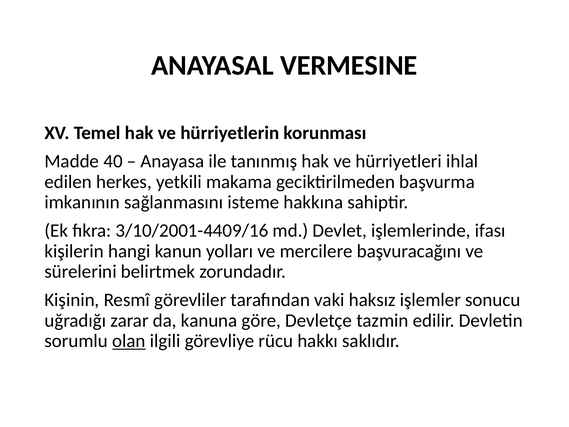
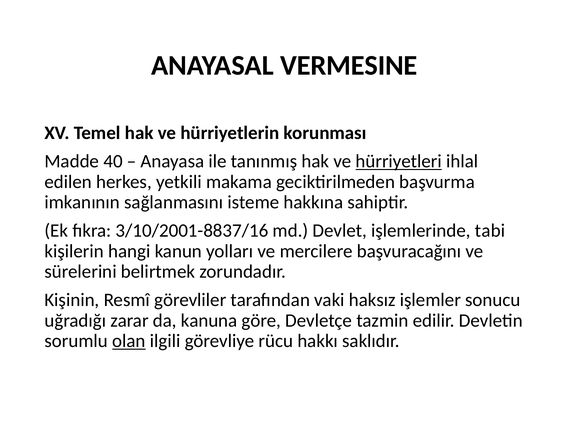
hürriyetleri underline: none -> present
3/10/2001-4409/16: 3/10/2001-4409/16 -> 3/10/2001-8837/16
ifası: ifası -> tabi
